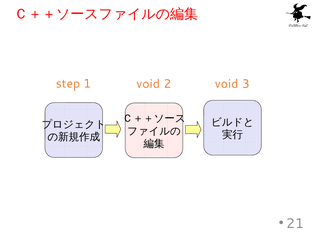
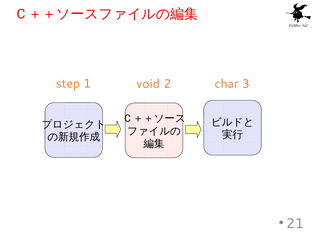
2 void: void -> char
